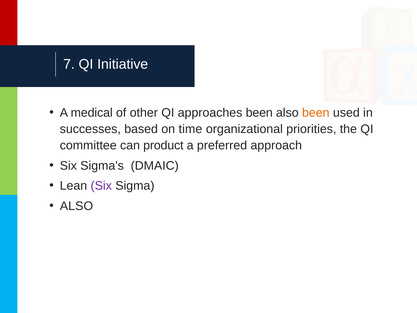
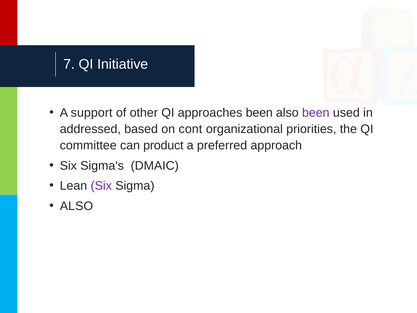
medical: medical -> support
been at (316, 113) colour: orange -> purple
successes: successes -> addressed
time: time -> cont
